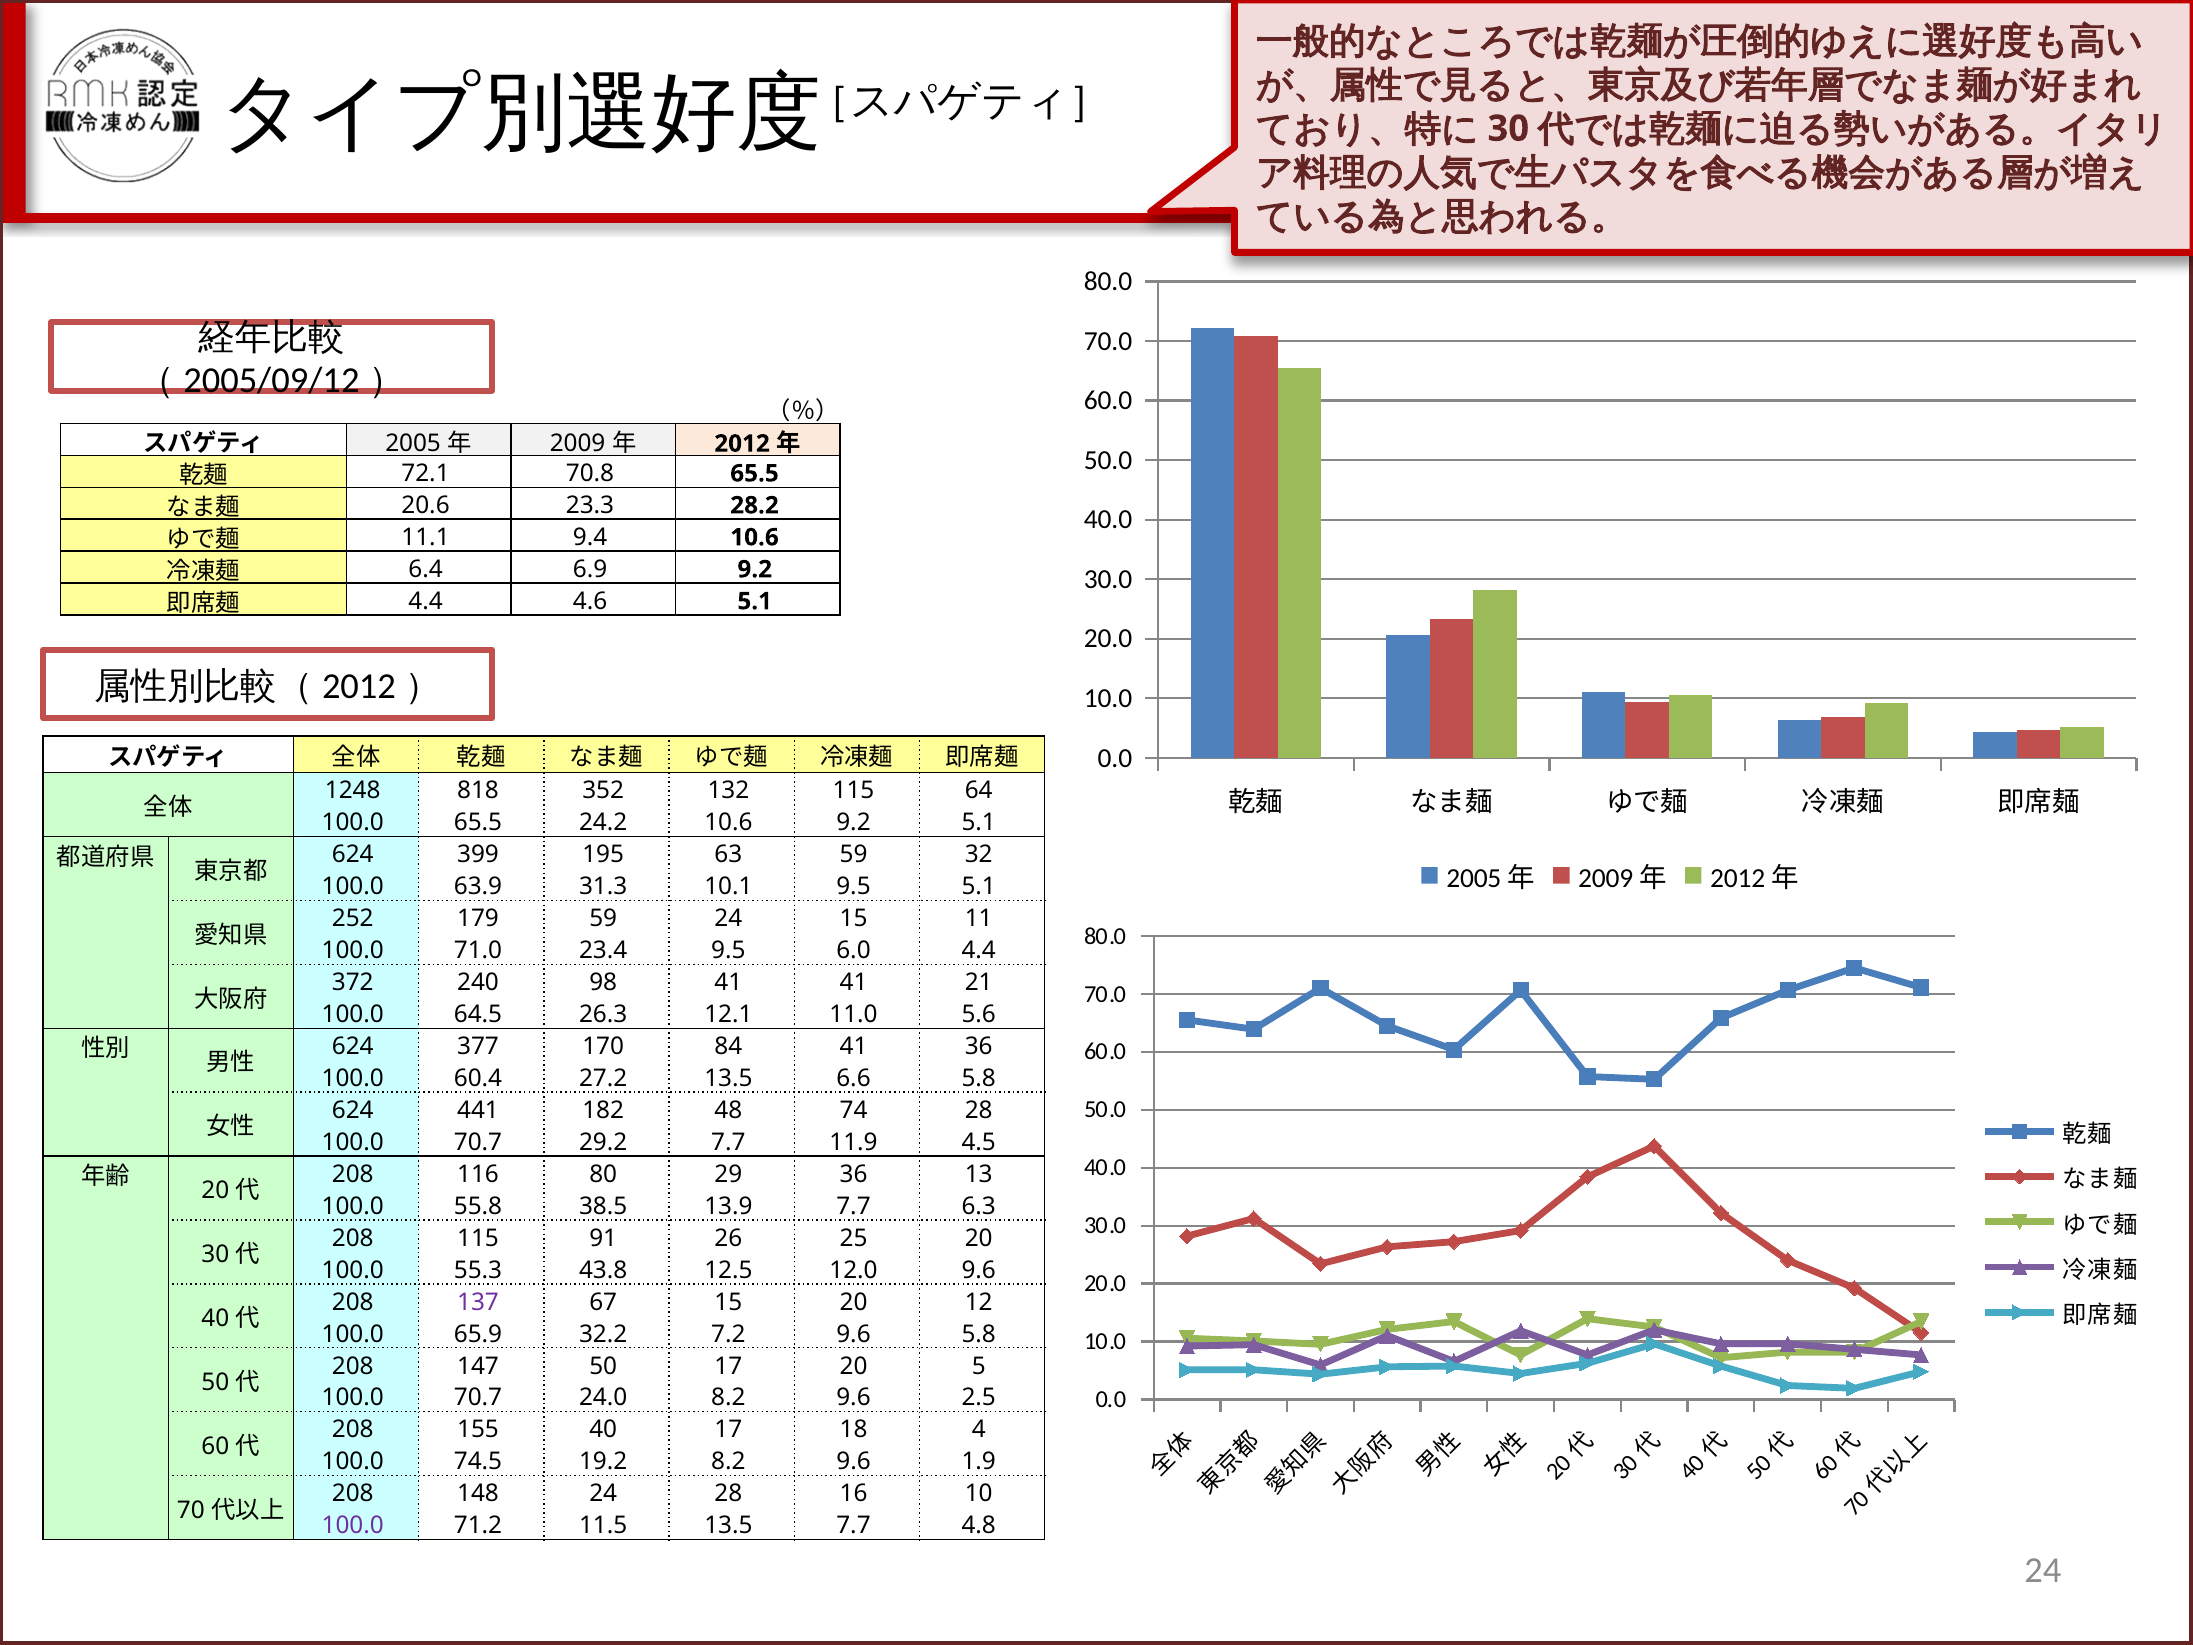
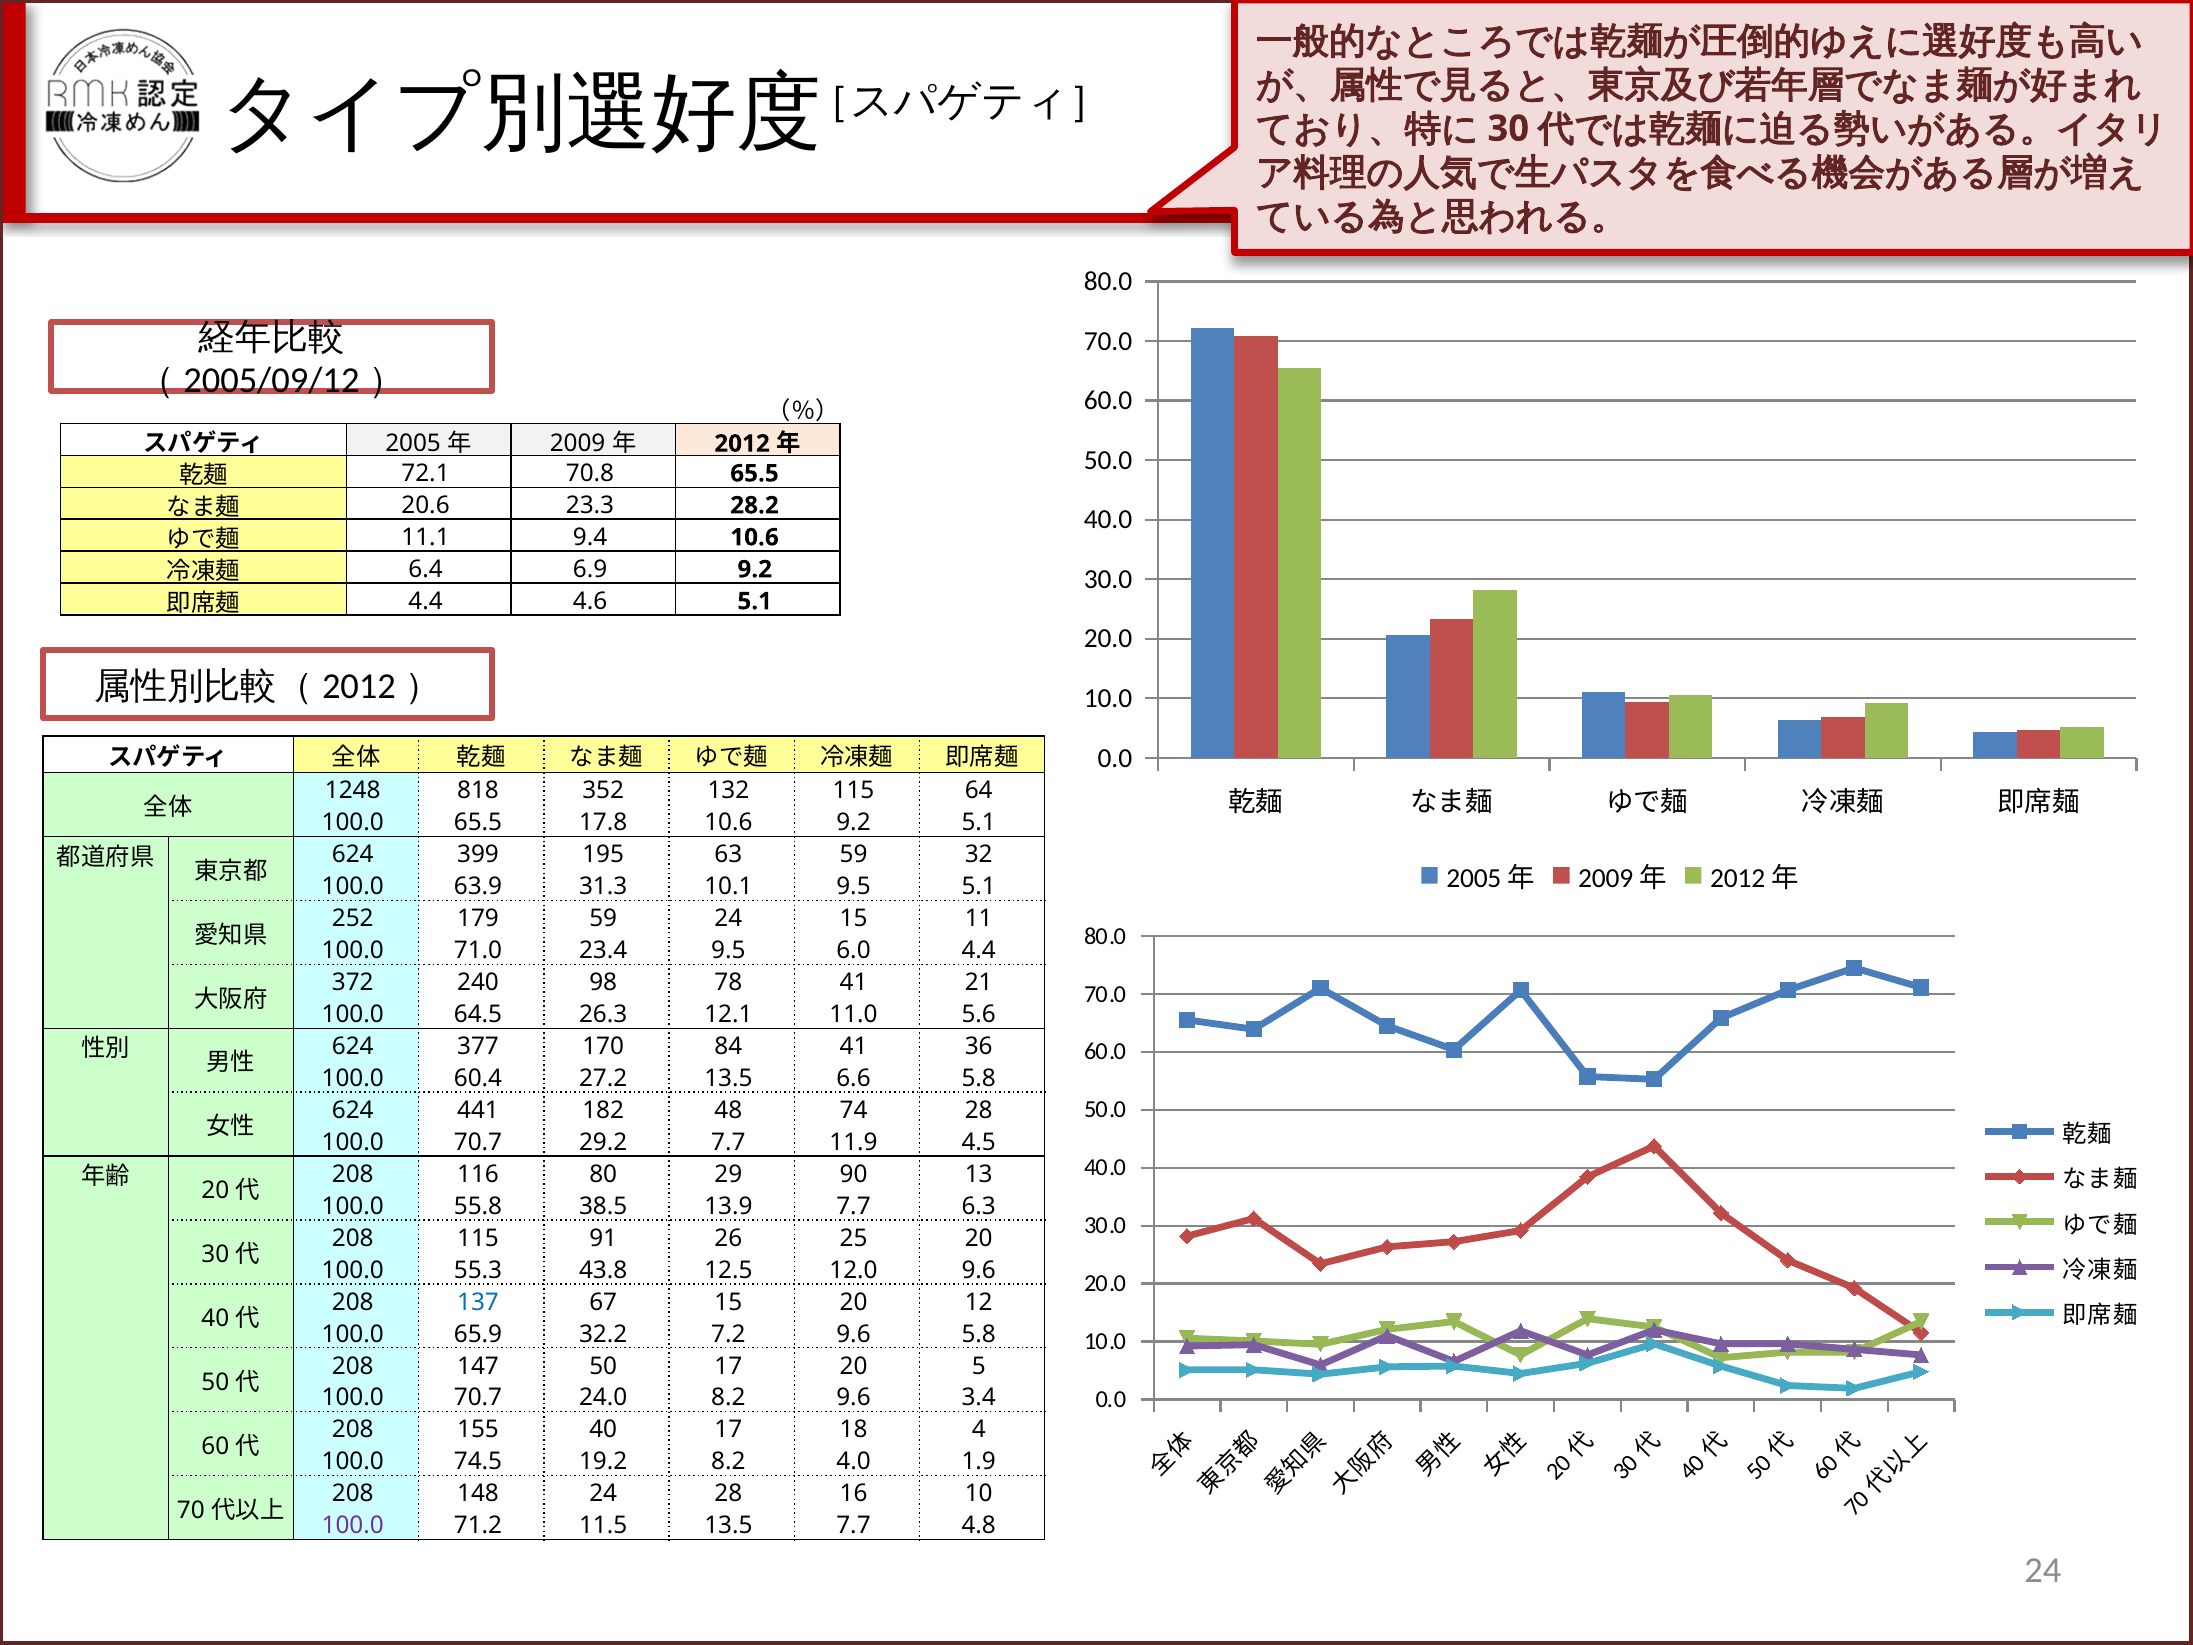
24.2: 24.2 -> 17.8
98 41: 41 -> 78
29 36: 36 -> 90
137 colour: purple -> blue
2.5: 2.5 -> 3.4
19.2 8.2 9.6: 9.6 -> 4.0
